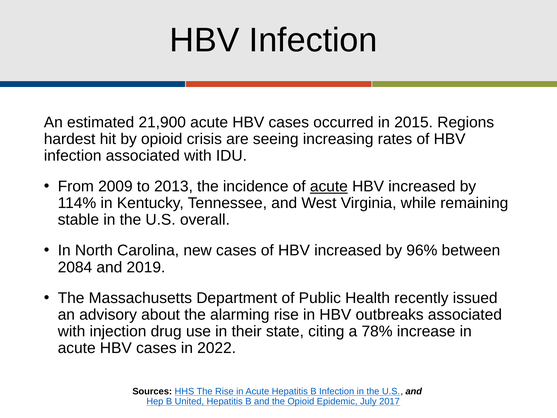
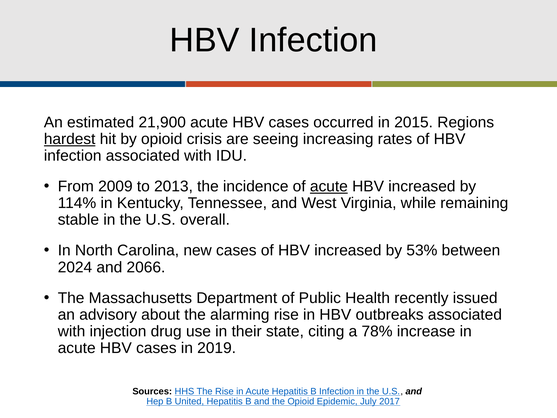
hardest underline: none -> present
96%: 96% -> 53%
2084: 2084 -> 2024
2019: 2019 -> 2066
2022: 2022 -> 2019
